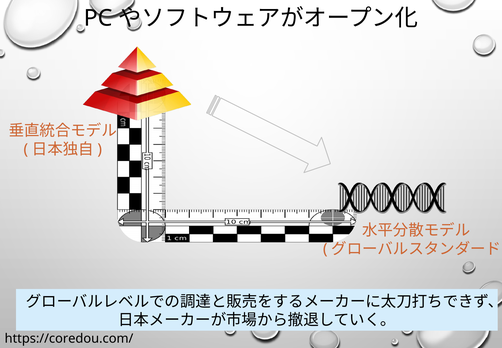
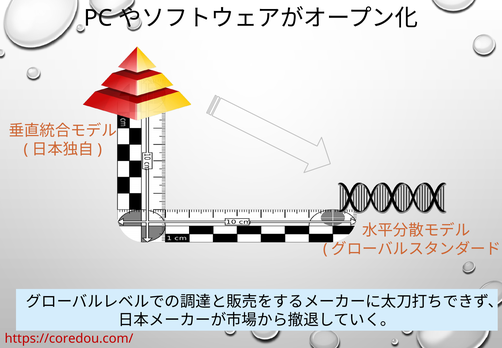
https://coredou.com/ colour: black -> red
